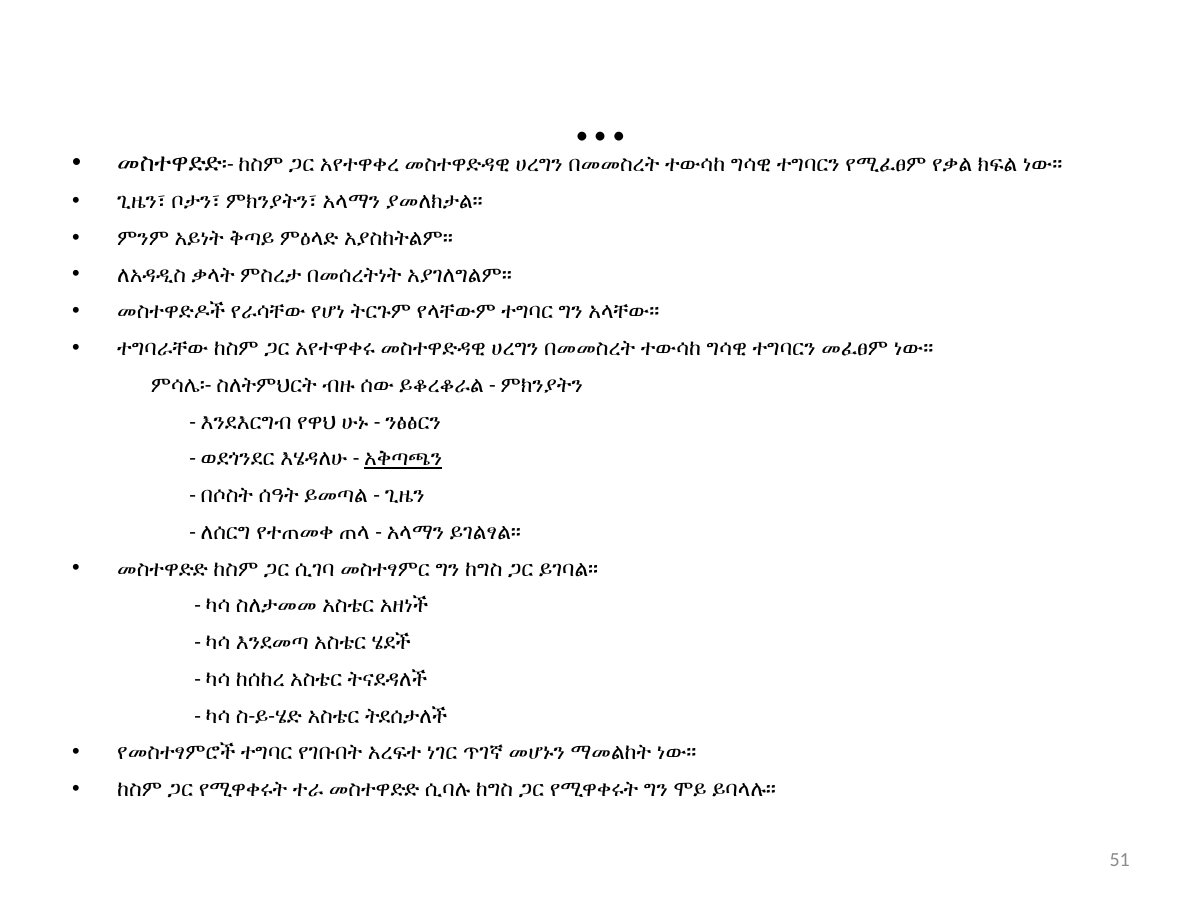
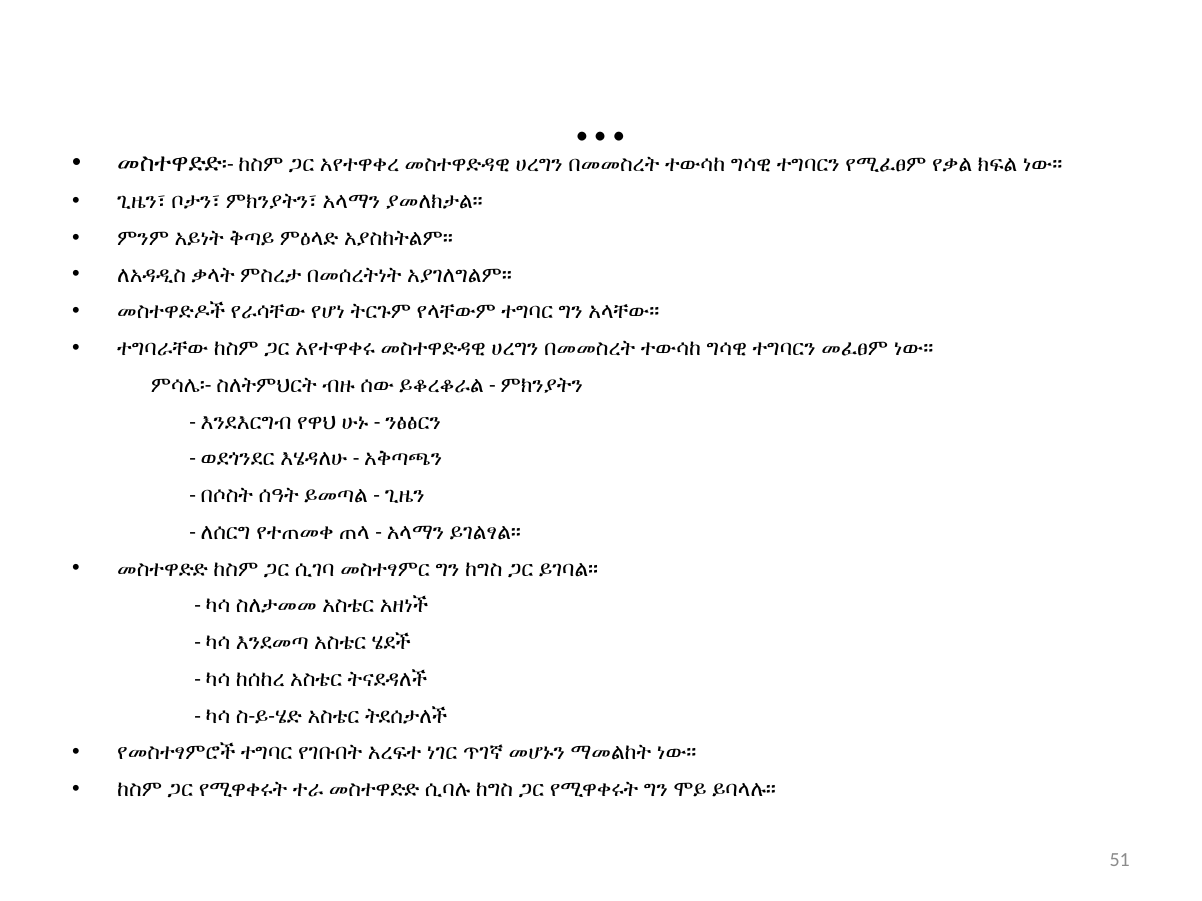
አቅጣጫን underline: present -> none
